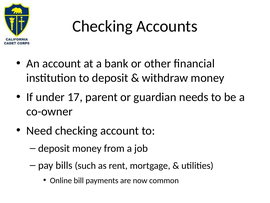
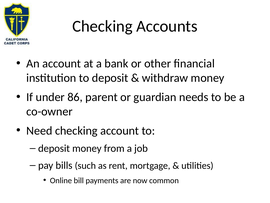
17: 17 -> 86
